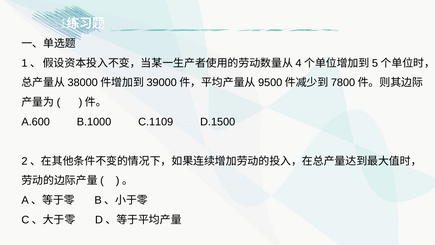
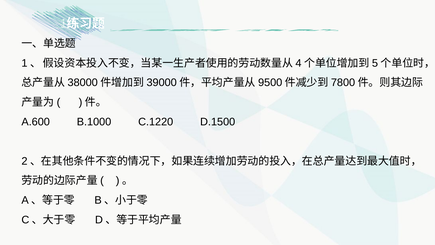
C.1109: C.1109 -> C.1220
